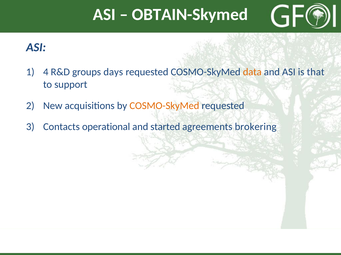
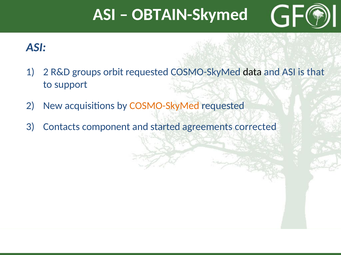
4 at (46, 72): 4 -> 2
days: days -> orbit
data colour: orange -> black
operational: operational -> component
brokering: brokering -> corrected
